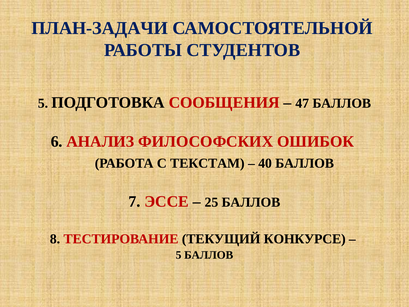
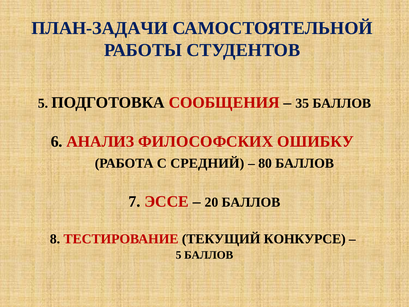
47: 47 -> 35
ОШИБОК: ОШИБОК -> ОШИБКУ
ТЕКСТАМ: ТЕКСТАМ -> СРЕДНИЙ
40: 40 -> 80
25: 25 -> 20
